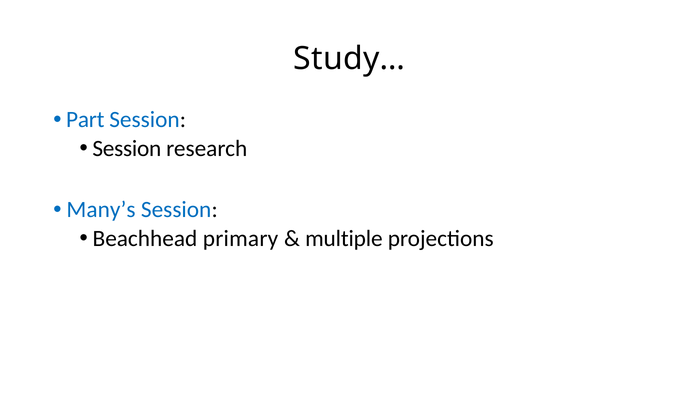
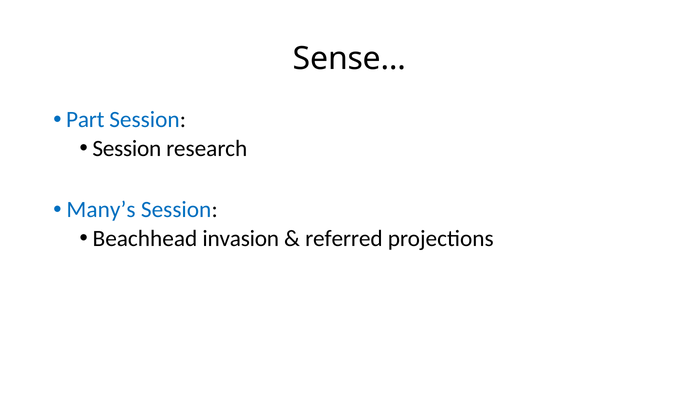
Study…: Study… -> Sense…
primary: primary -> invasion
multiple: multiple -> referred
